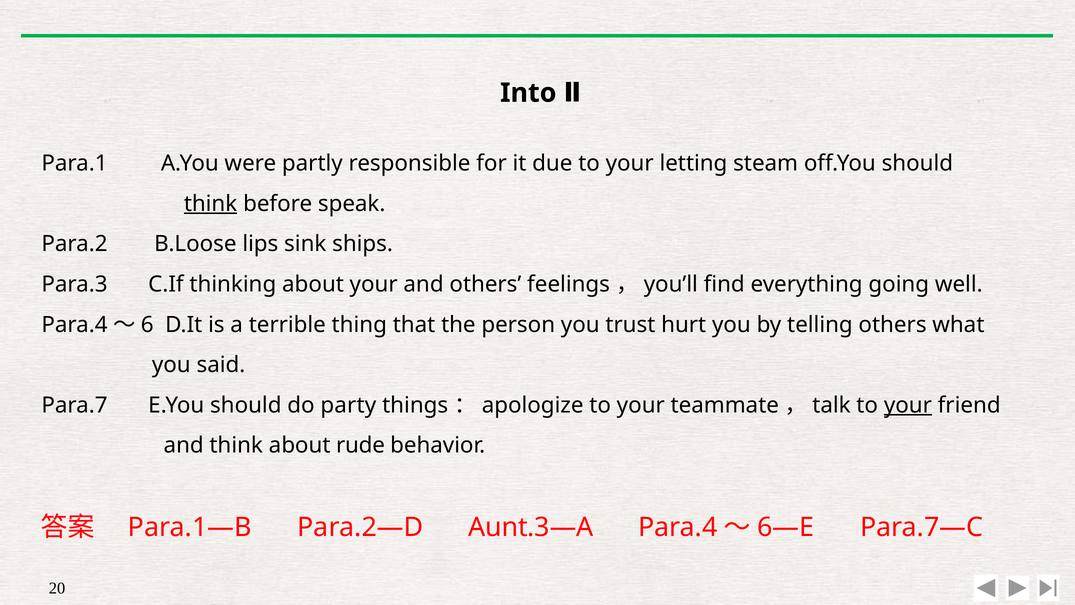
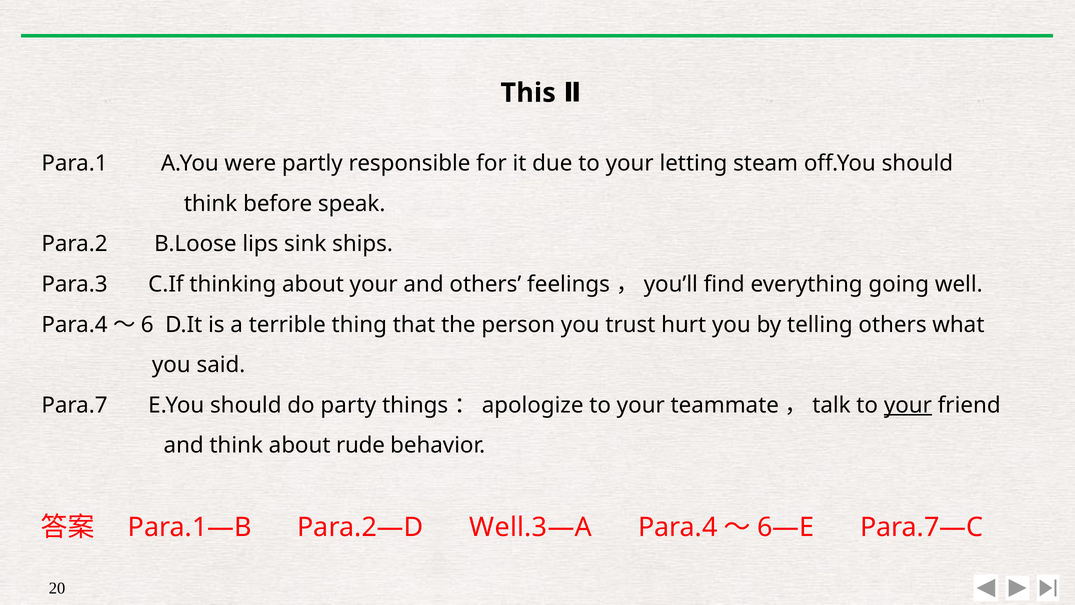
Into: Into -> This
think at (211, 204) underline: present -> none
Aunt.3—A: Aunt.3—A -> Well.3—A
